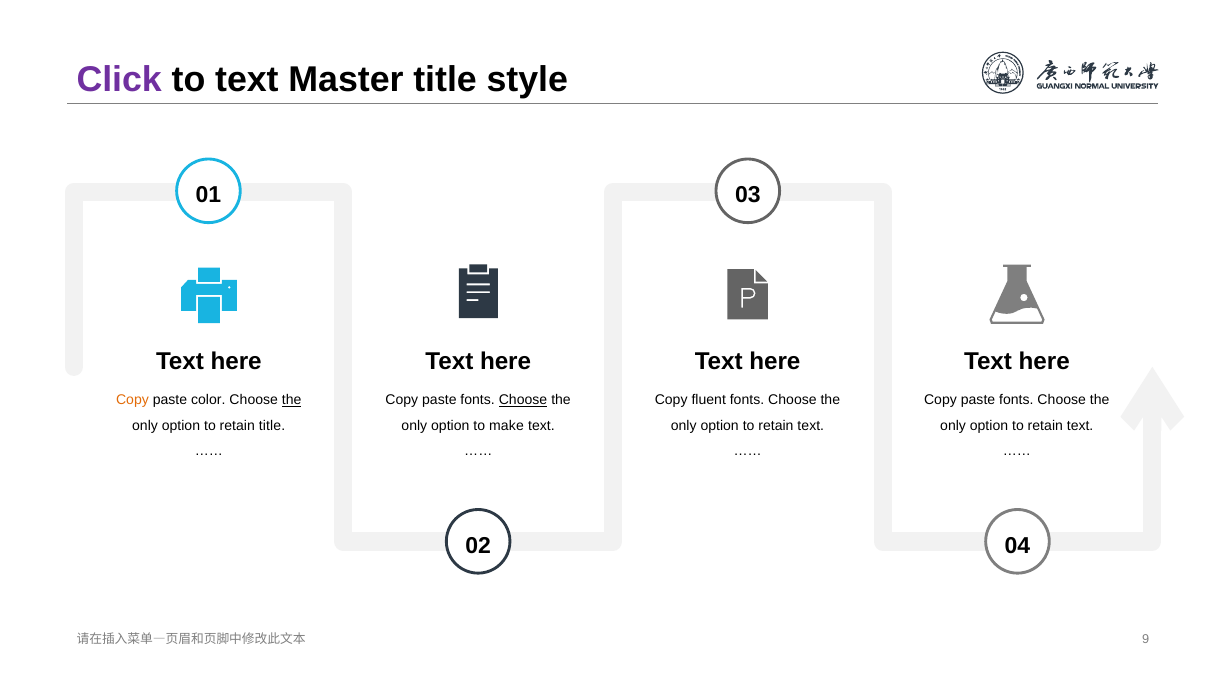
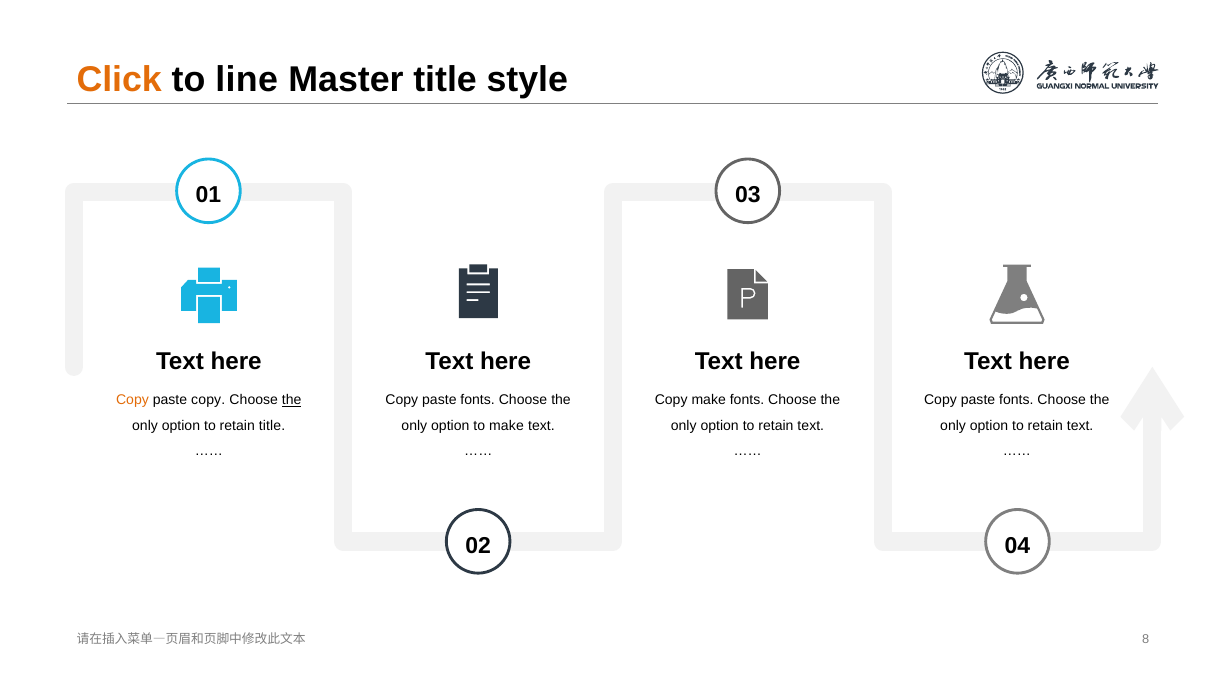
Click colour: purple -> orange
to text: text -> line
paste color: color -> copy
Choose at (523, 400) underline: present -> none
Copy fluent: fluent -> make
9: 9 -> 8
